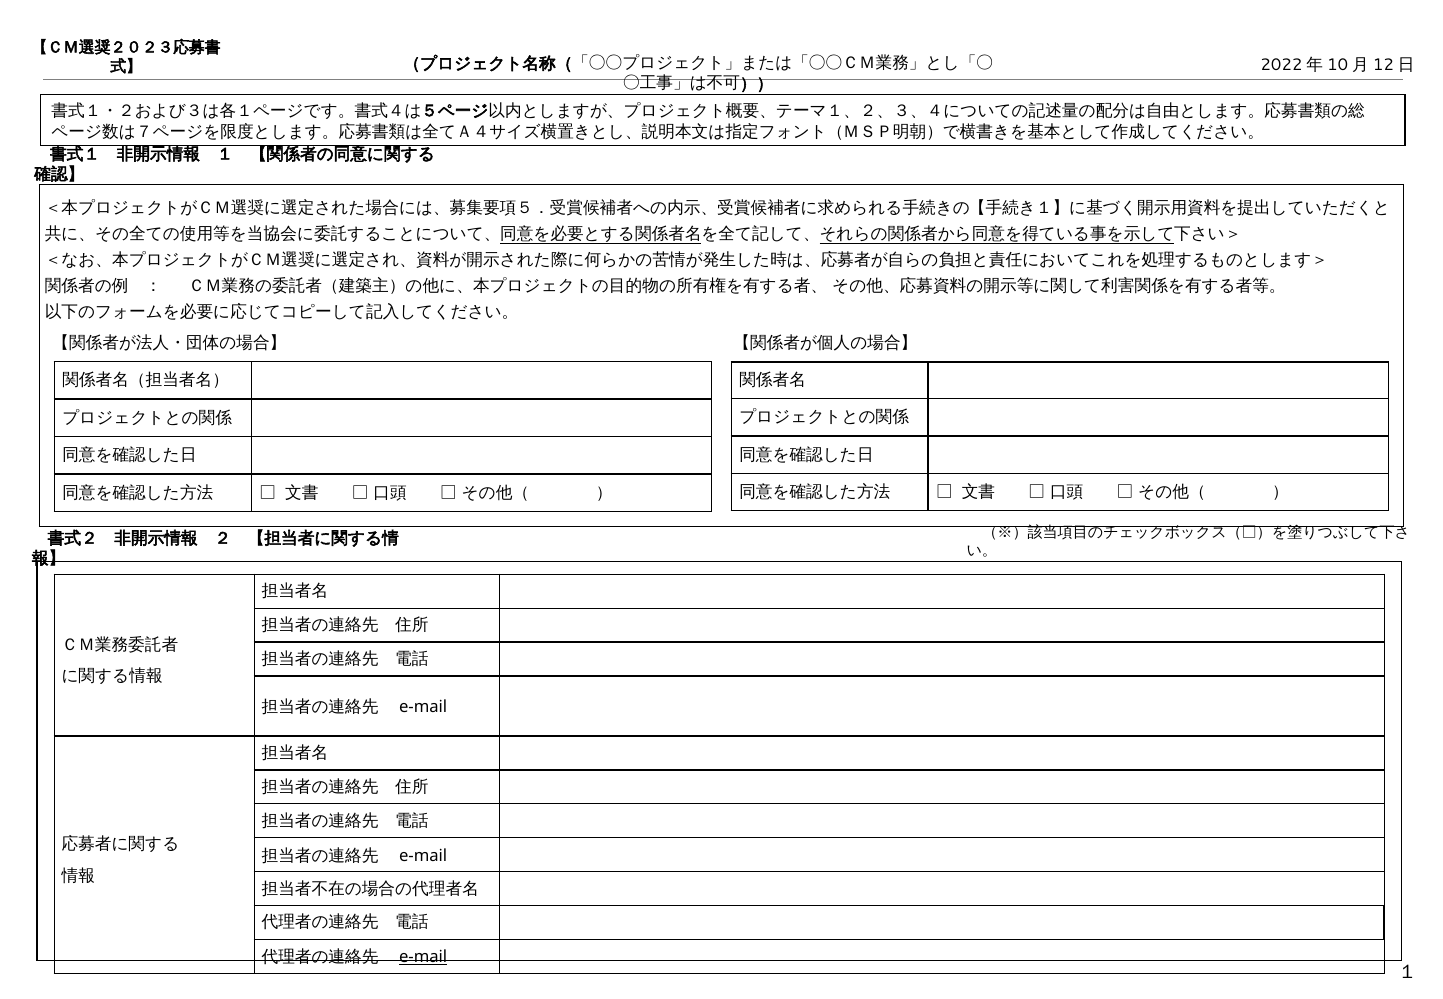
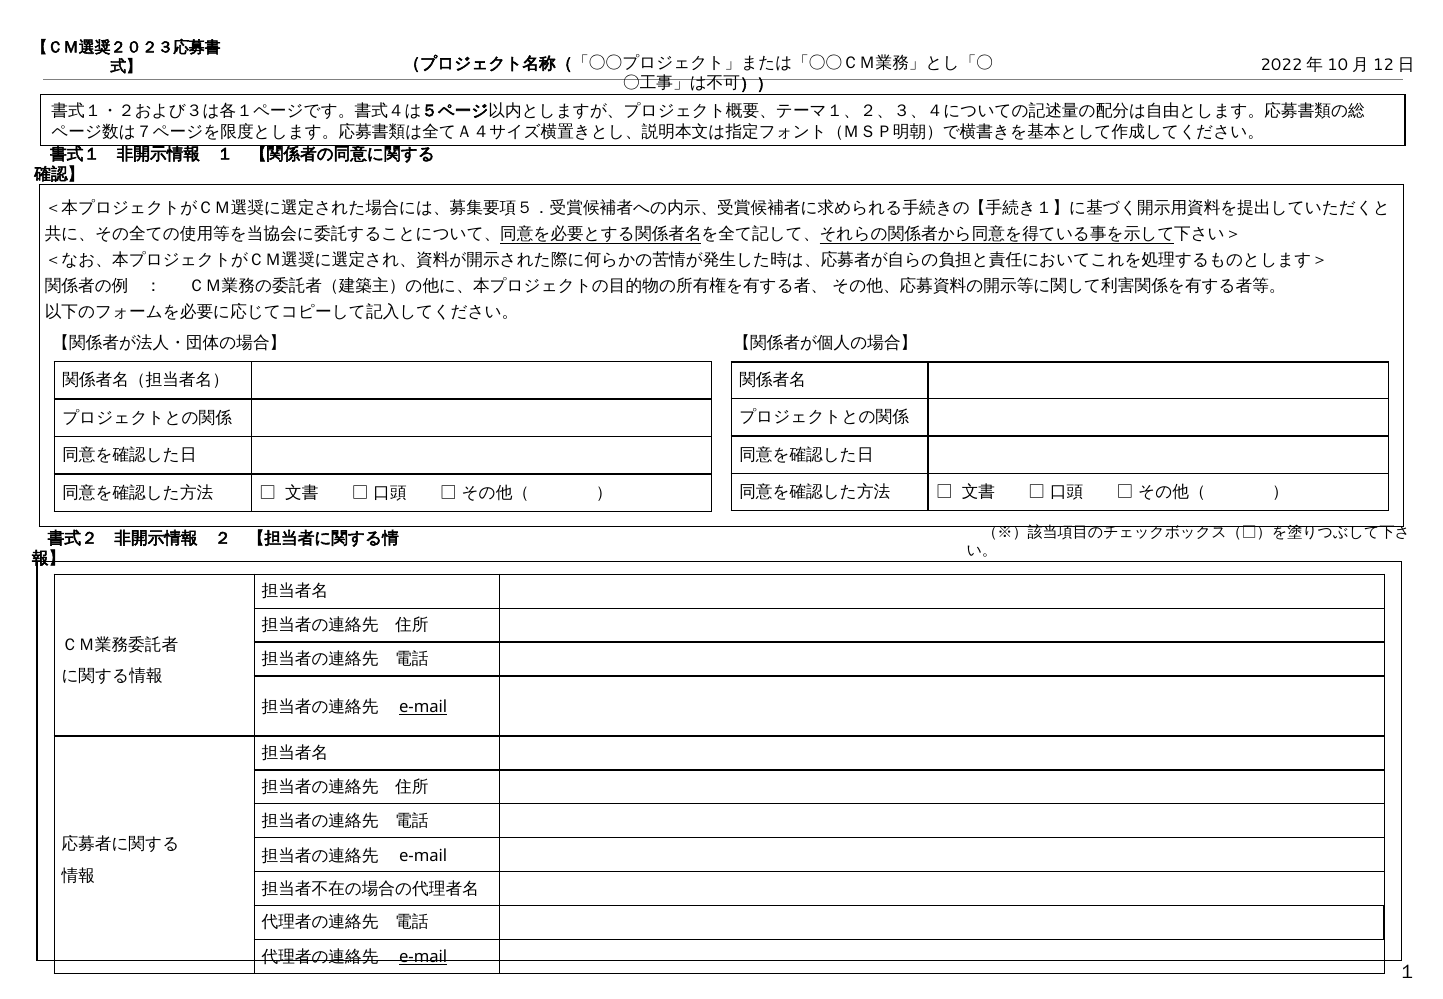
e-mail at (423, 707) underline: none -> present
